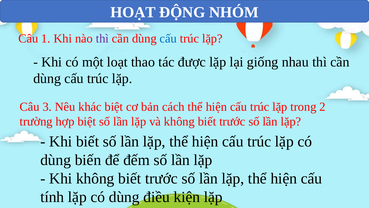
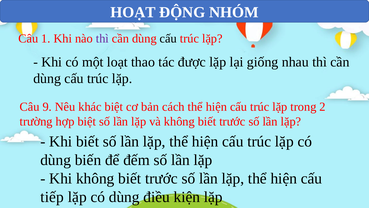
cấu at (168, 38) colour: blue -> black
3: 3 -> 9
tính: tính -> tiếp
